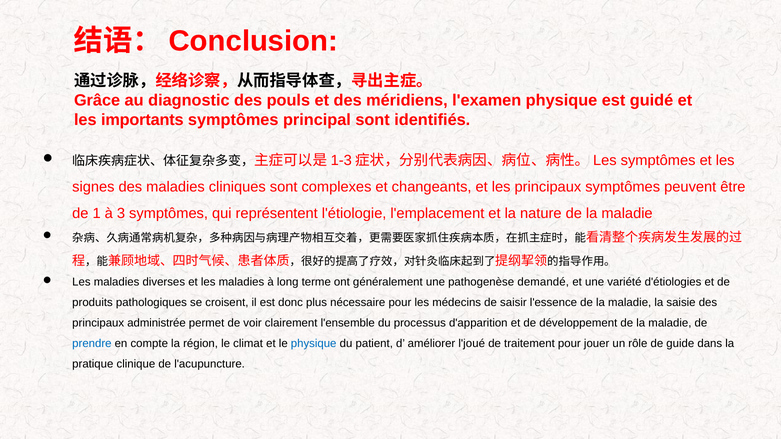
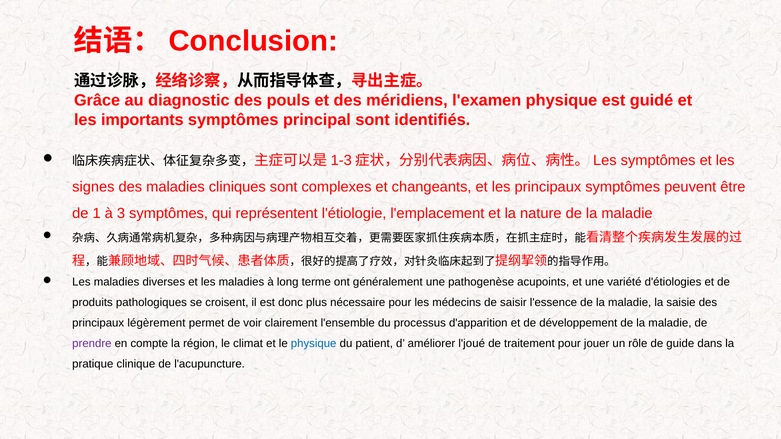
demandé: demandé -> acupoints
administrée: administrée -> légèrement
prendre colour: blue -> purple
